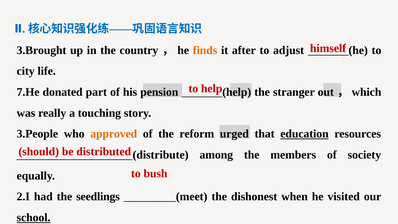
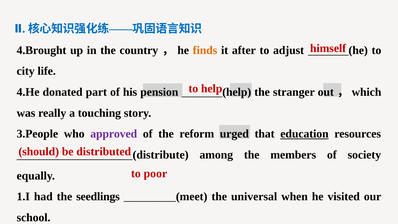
3.Brought: 3.Brought -> 4.Brought
7.He: 7.He -> 4.He
approved colour: orange -> purple
bush: bush -> poor
2.I: 2.I -> 1.I
dishonest: dishonest -> universal
school underline: present -> none
